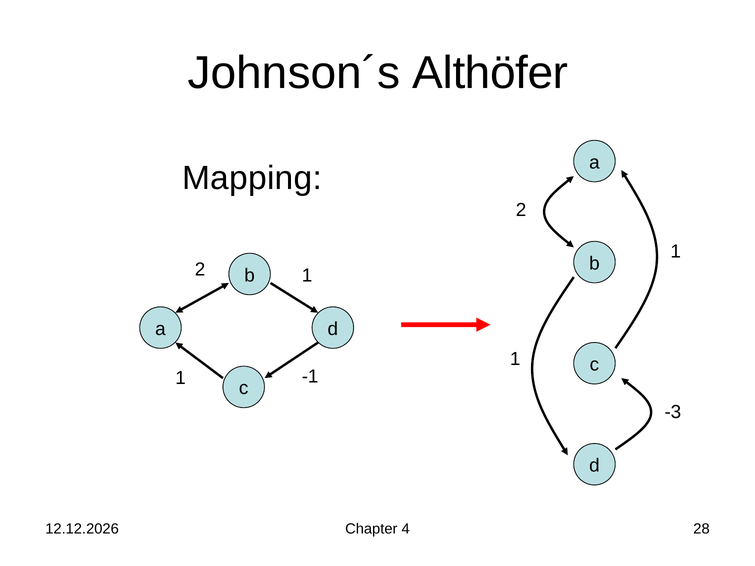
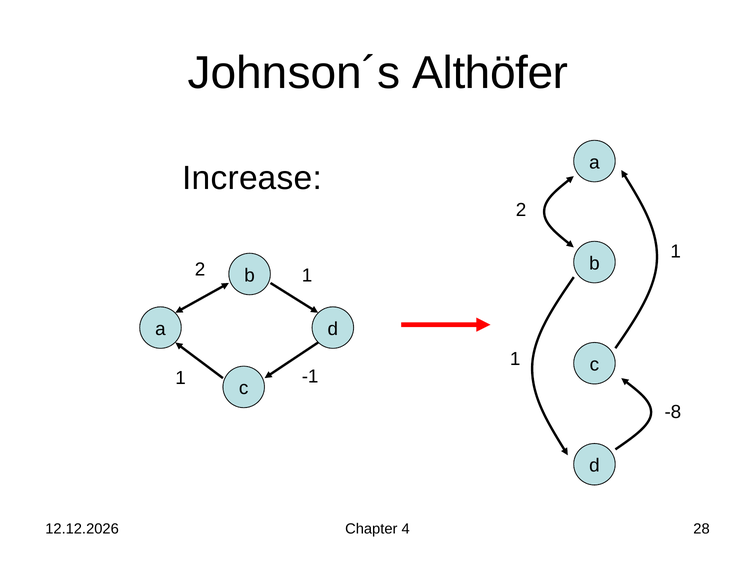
Mapping: Mapping -> Increase
-3: -3 -> -8
